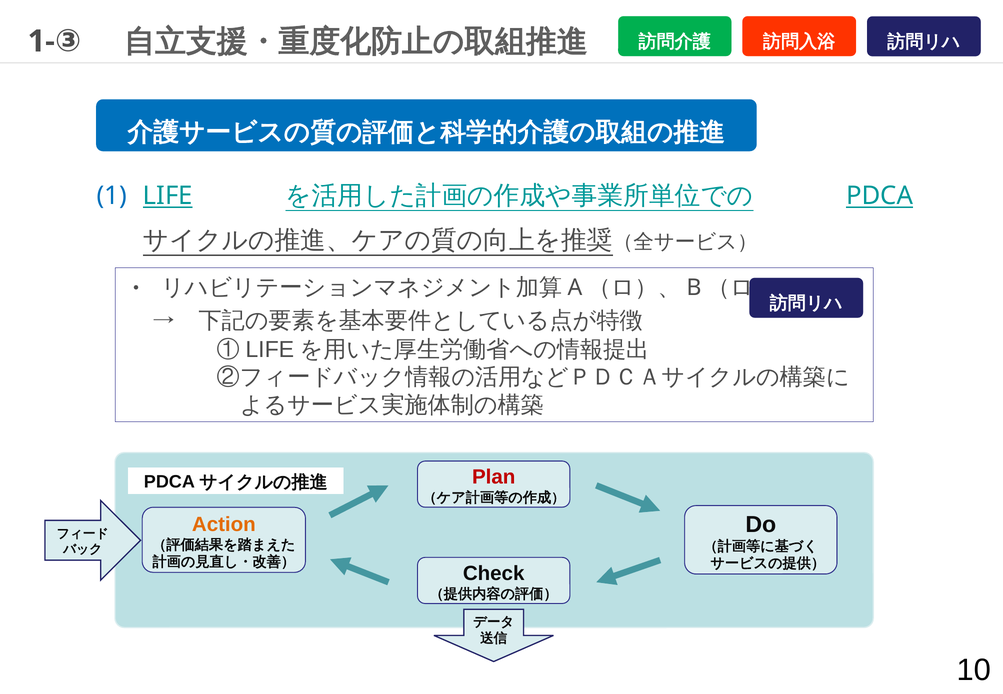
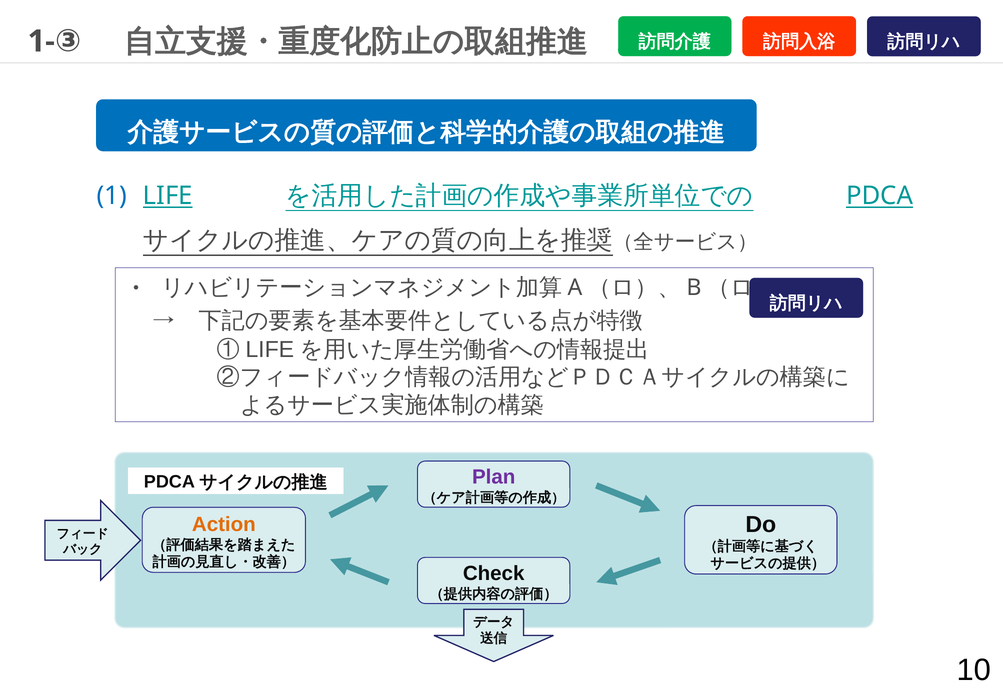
Plan colour: red -> purple
